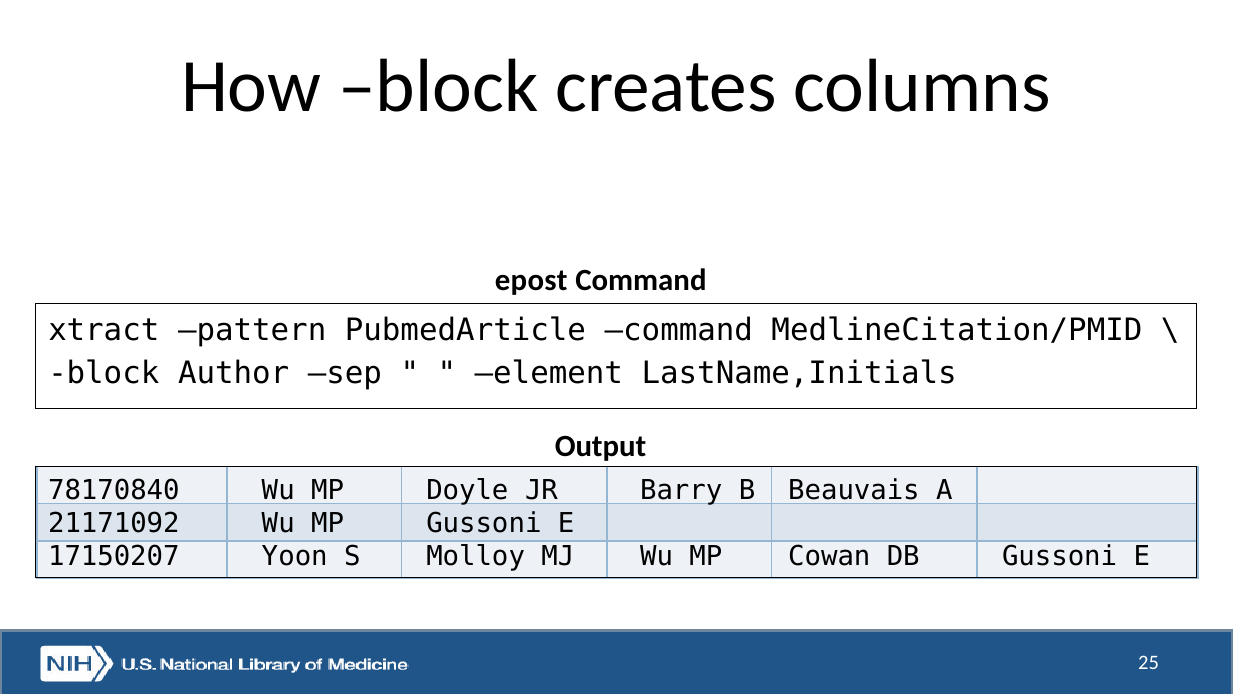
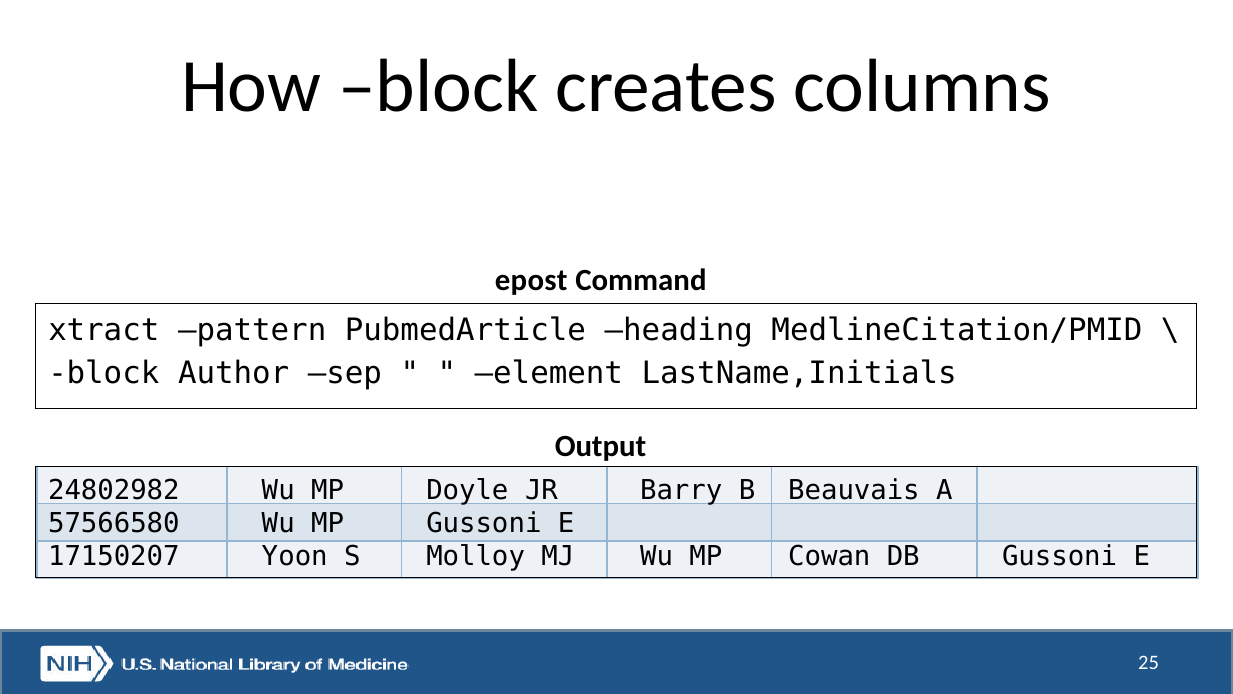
PubmedArticle command: command -> heading
78170840: 78170840 -> 24802982
21171092: 21171092 -> 57566580
